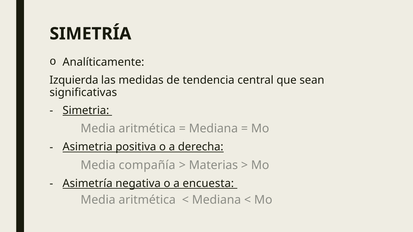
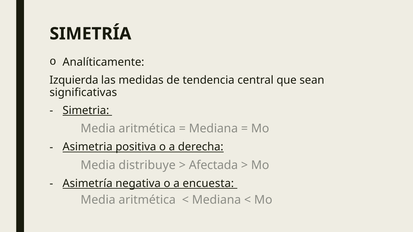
compañía: compañía -> distribuye
Materias: Materias -> Afectada
